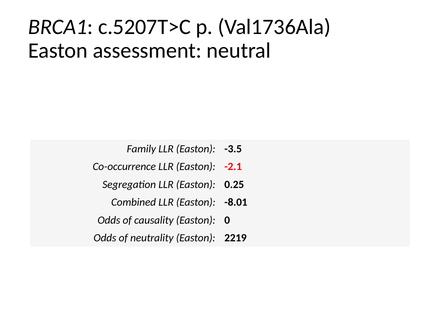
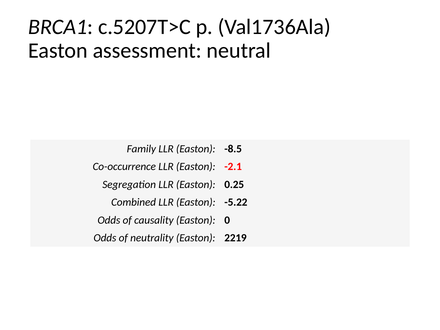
-3.5: -3.5 -> -8.5
-8.01: -8.01 -> -5.22
